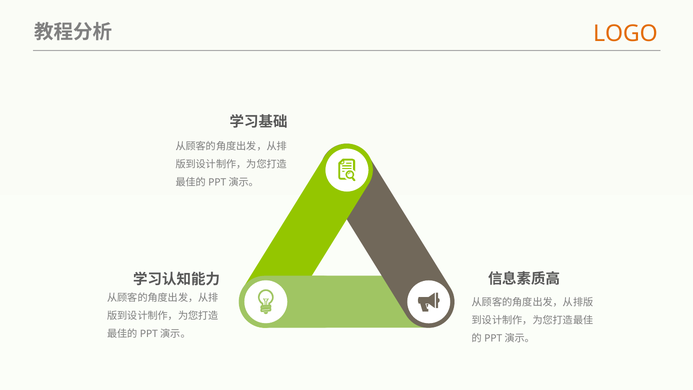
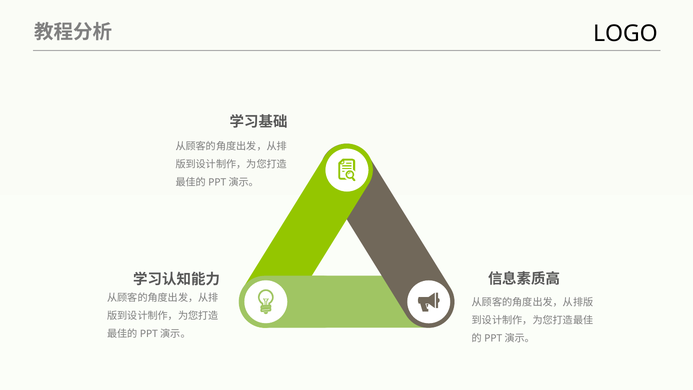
LOGO colour: orange -> black
